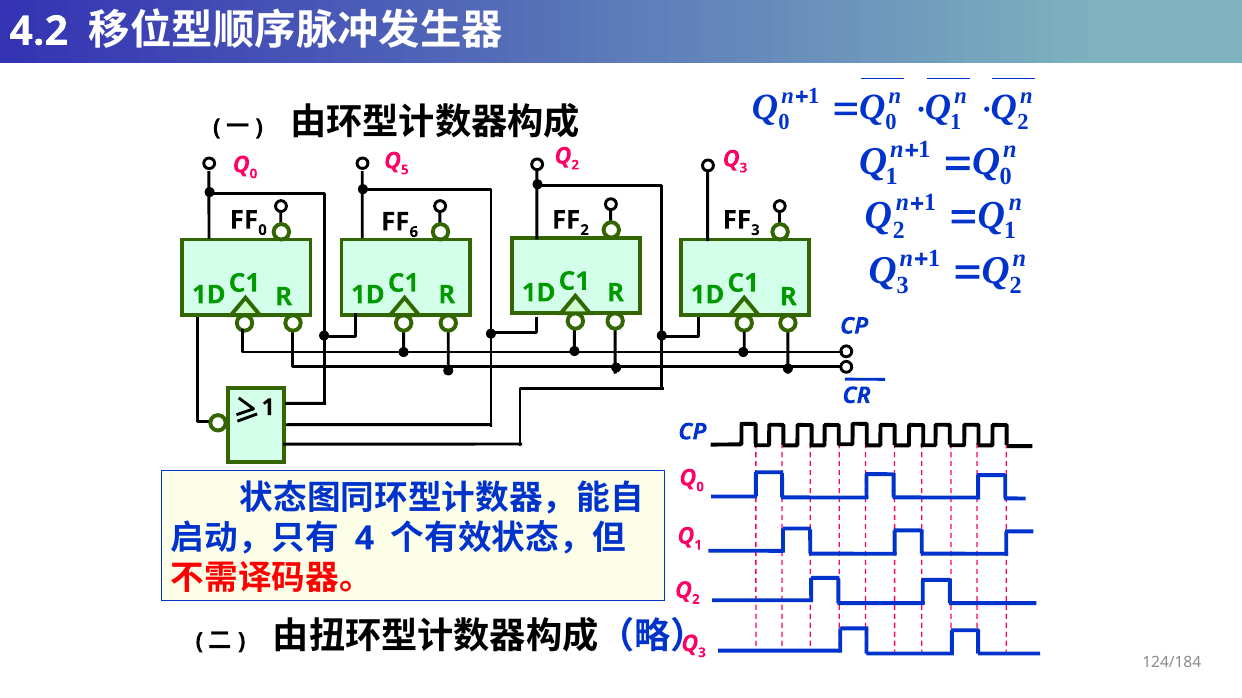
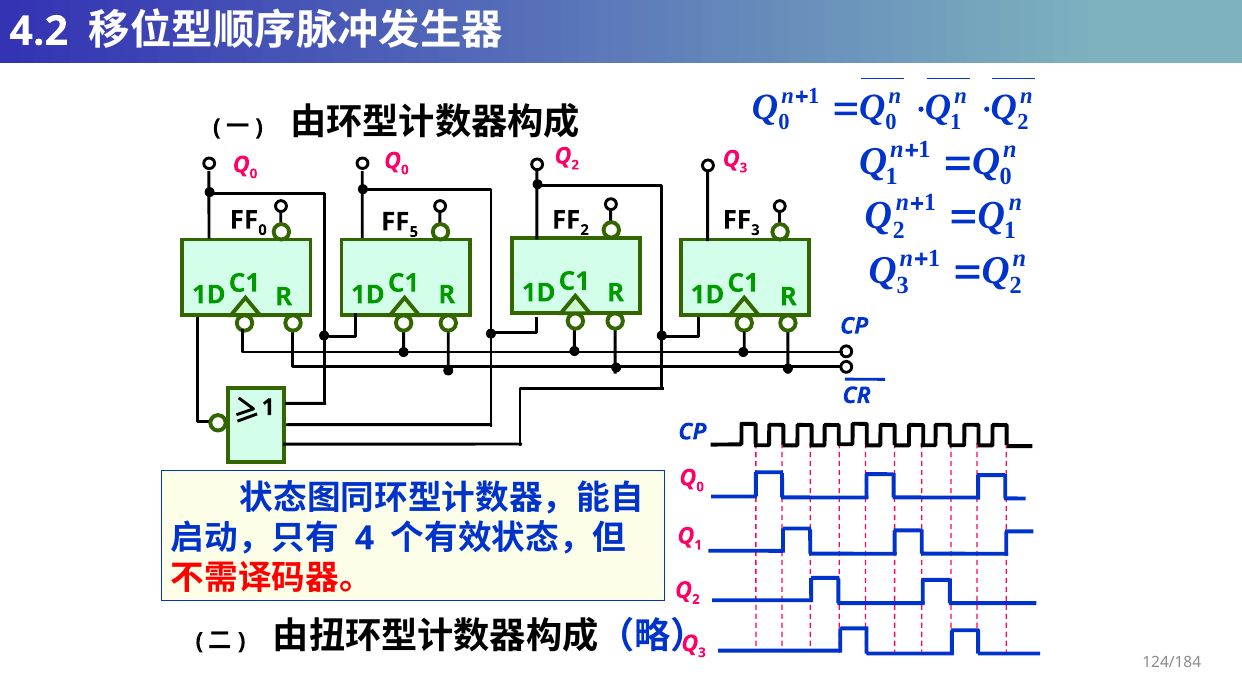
5 at (405, 170): 5 -> 0
6: 6 -> 5
